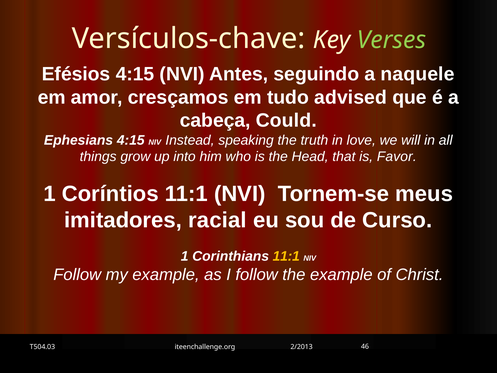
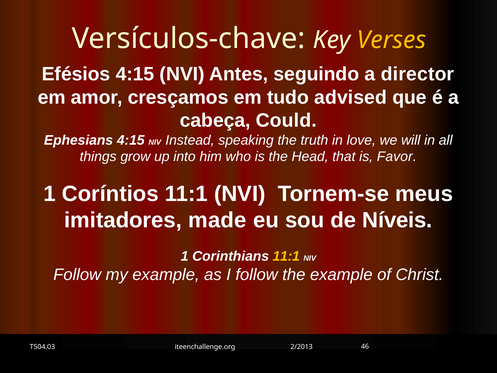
Verses colour: light green -> yellow
naquele: naquele -> director
racial: racial -> made
Curso: Curso -> Níveis
